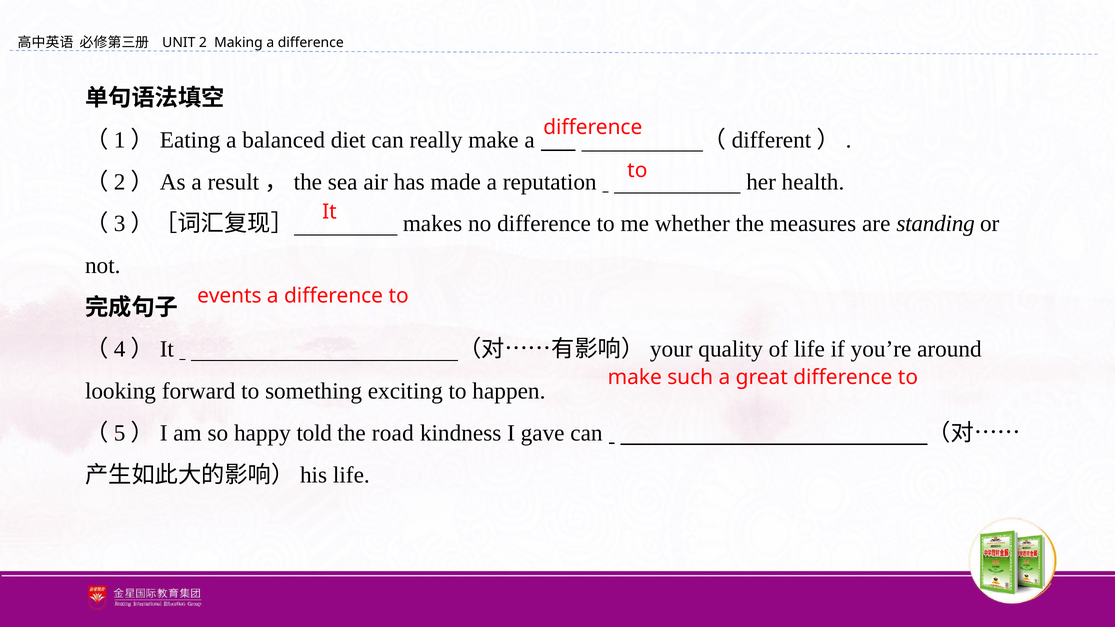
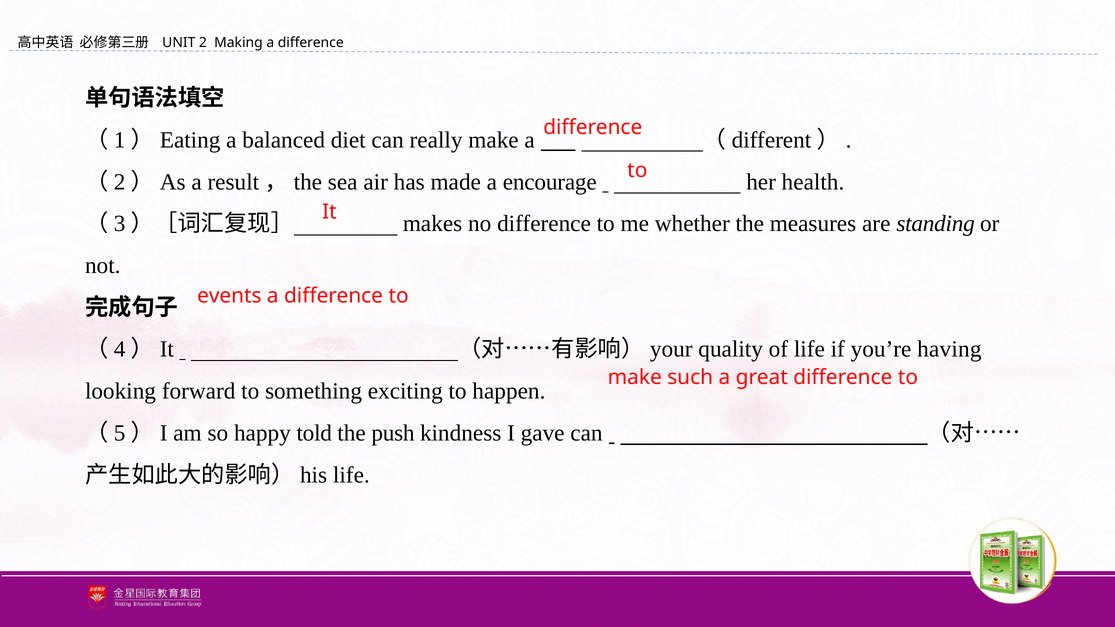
reputation: reputation -> encourage
around: around -> having
road: road -> push
